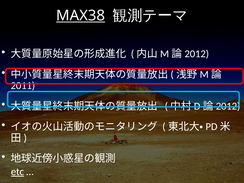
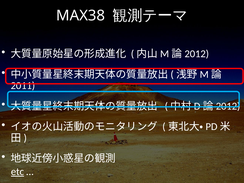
MAX38 underline: present -> none
